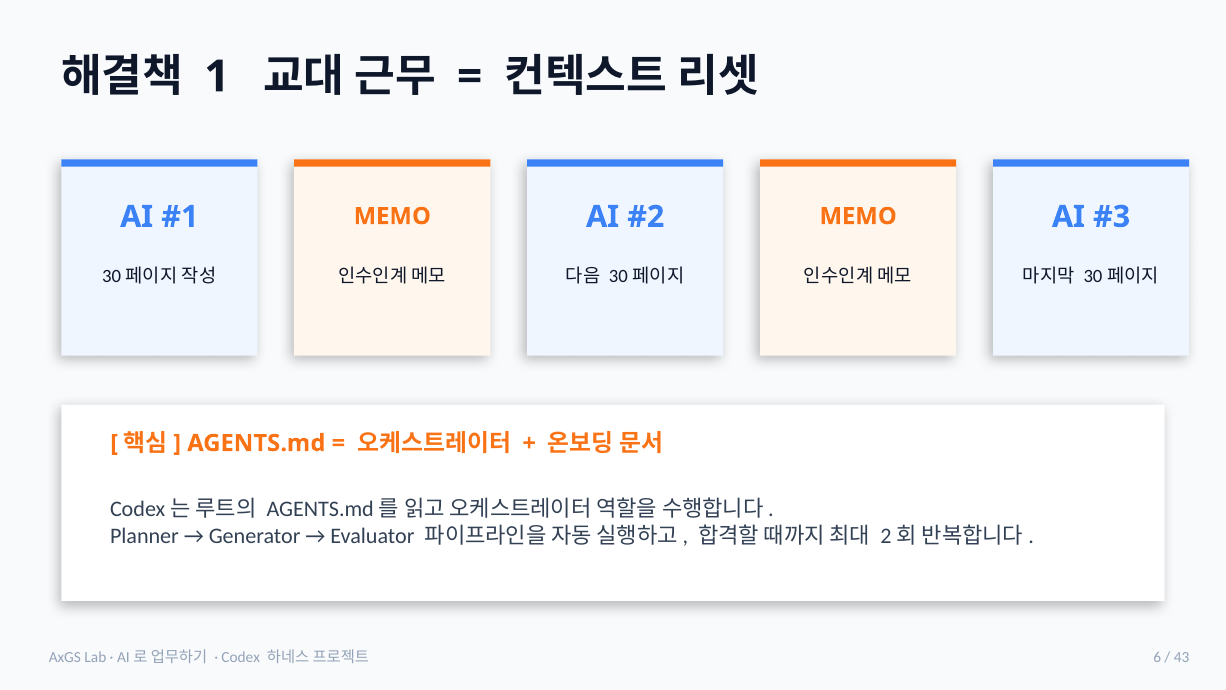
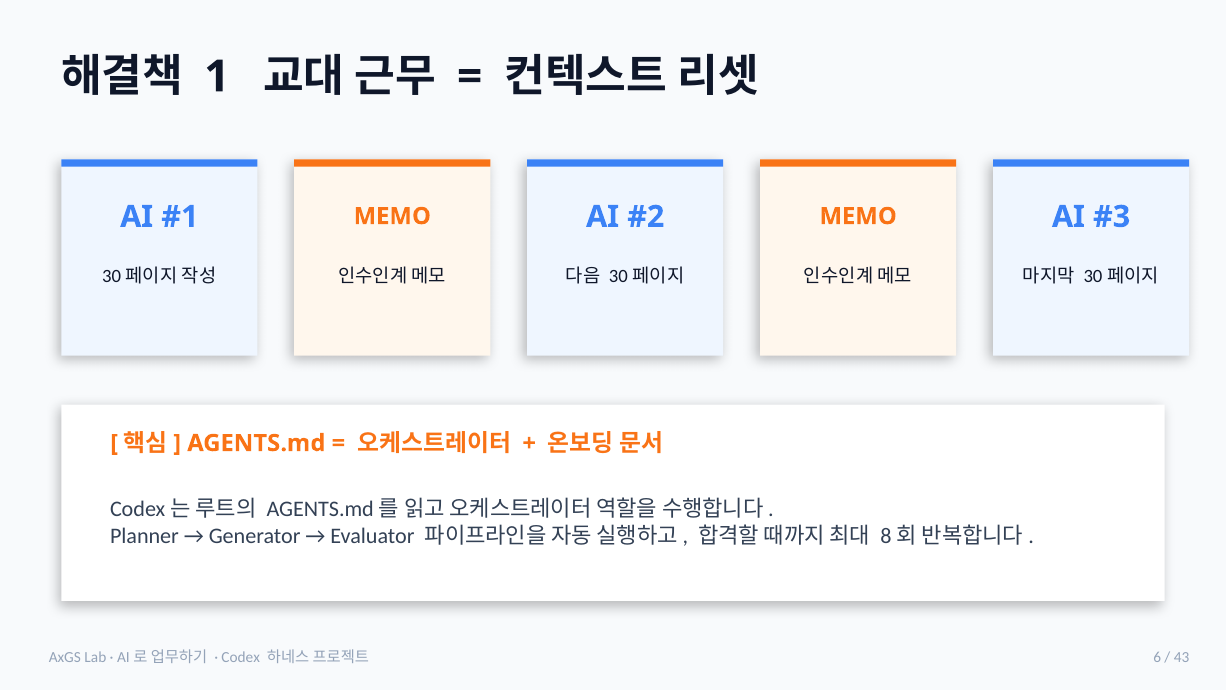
2: 2 -> 8
